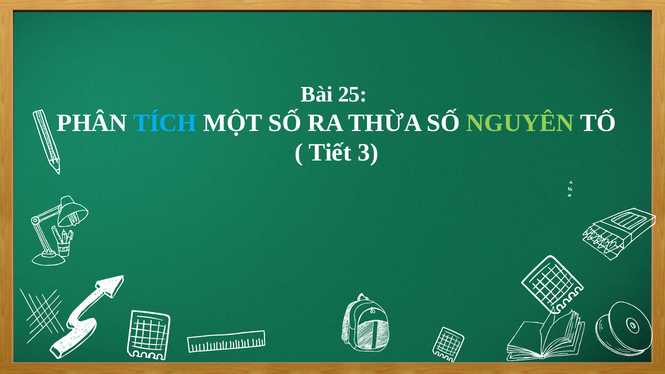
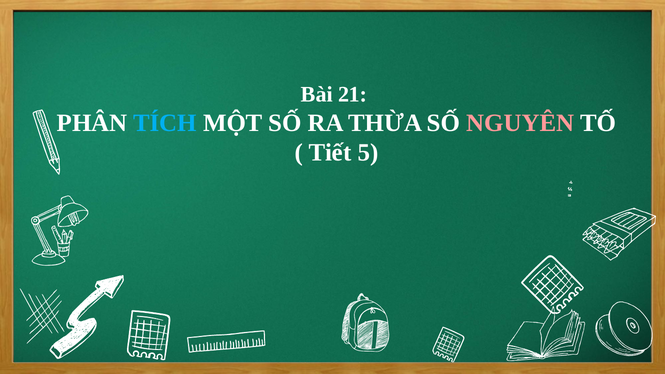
25: 25 -> 21
NGUYÊN colour: light green -> pink
3: 3 -> 5
